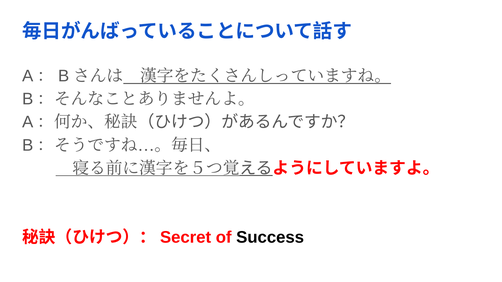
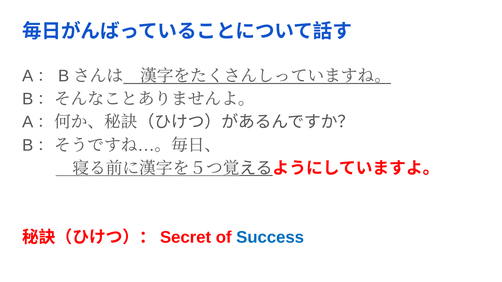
Success colour: black -> blue
